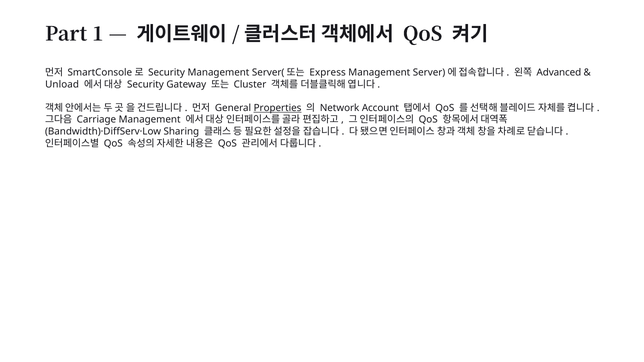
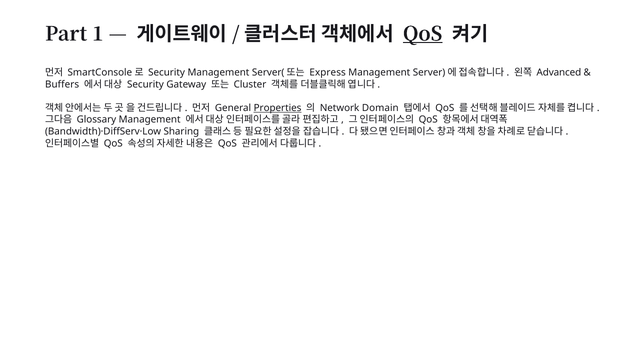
QoS at (423, 34) underline: none -> present
Unload: Unload -> Buffers
Account: Account -> Domain
Carriage: Carriage -> Glossary
